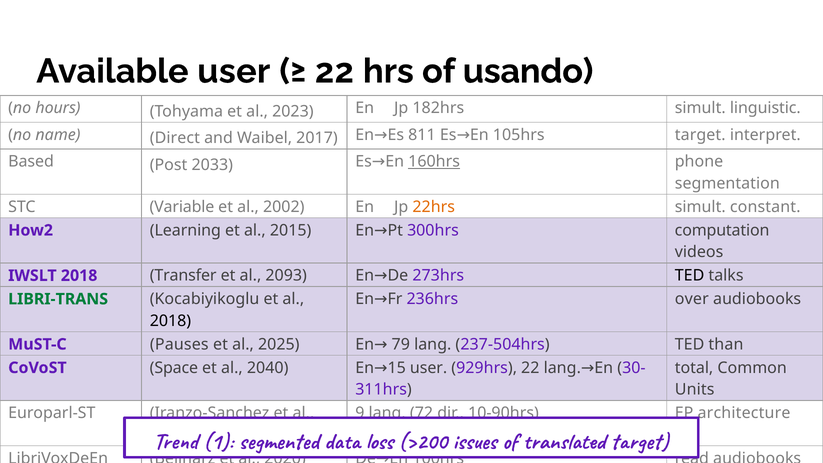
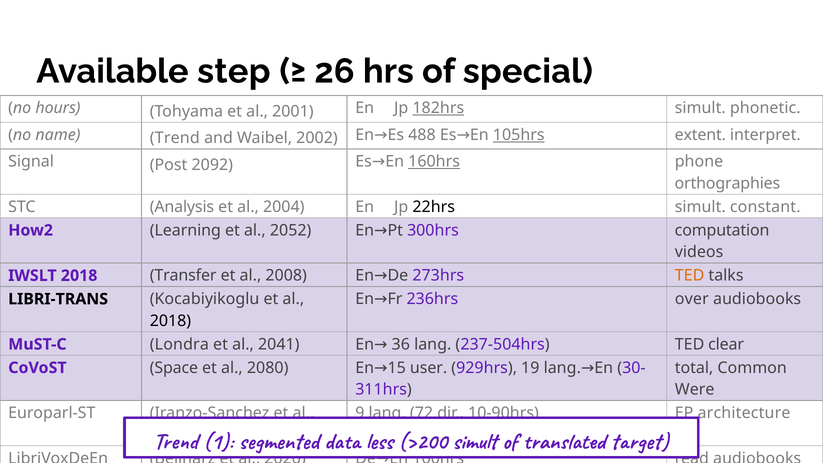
Available user: user -> step
22 at (334, 71): 22 -> 26
usando: usando -> special
linguistic: linguistic -> phonetic
2023: 2023 -> 2001
182hrs underline: none -> present
target at (700, 135): target -> extent
name Direct: Direct -> Trend
2017: 2017 -> 2002
811: 811 -> 488
105hrs underline: none -> present
Based: Based -> Signal
2033: 2033 -> 2092
segmentation: segmentation -> orthographies
Variable: Variable -> Analysis
2002: 2002 -> 2004
22hrs colour: orange -> black
2015: 2015 -> 2052
TED at (690, 276) colour: black -> orange
2093: 2093 -> 2008
LIBRI-TRANS colour: green -> black
than: than -> clear
Pauses: Pauses -> Londra
2025: 2025 -> 2041
79: 79 -> 36
929hrs 22: 22 -> 19
2040: 2040 -> 2080
Units: Units -> Were
loss: loss -> less
>200 issues: issues -> simult
